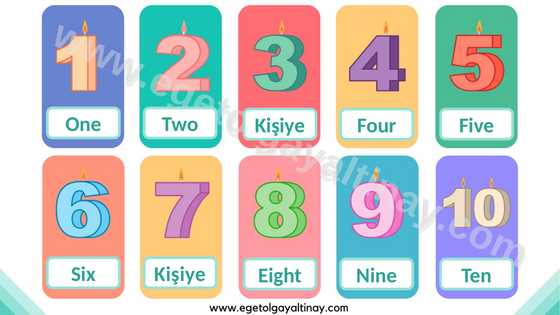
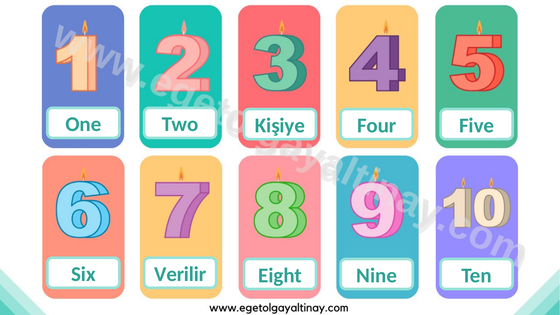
Six Kişiye: Kişiye -> Verilir
